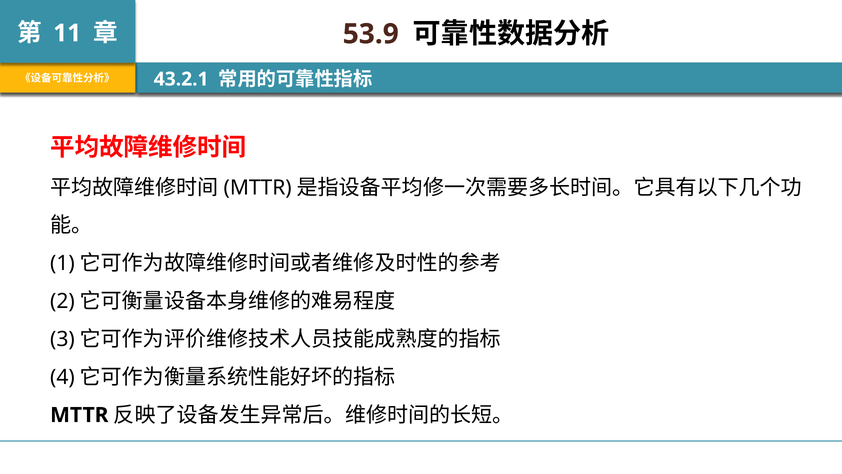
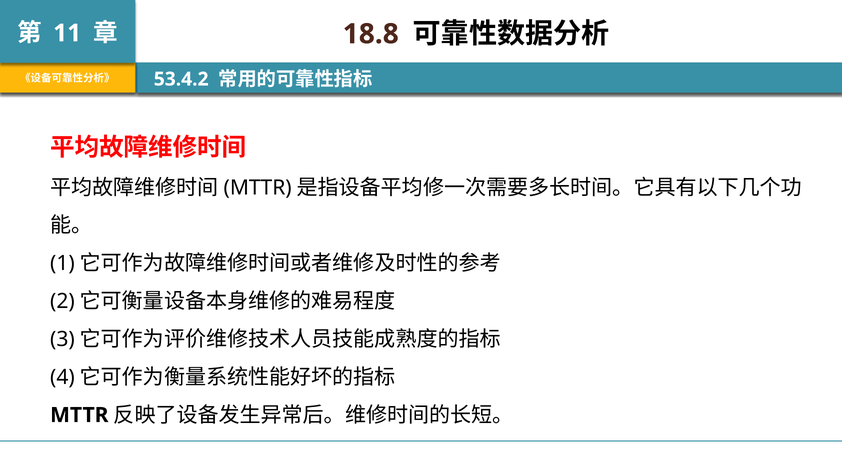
53.9: 53.9 -> 18.8
43.2.1: 43.2.1 -> 53.4.2
